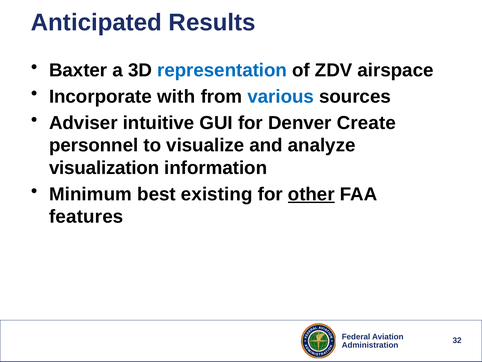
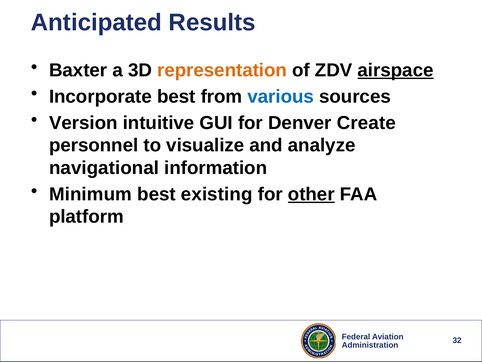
representation colour: blue -> orange
airspace underline: none -> present
Incorporate with: with -> best
Adviser: Adviser -> Version
visualization: visualization -> navigational
features: features -> platform
